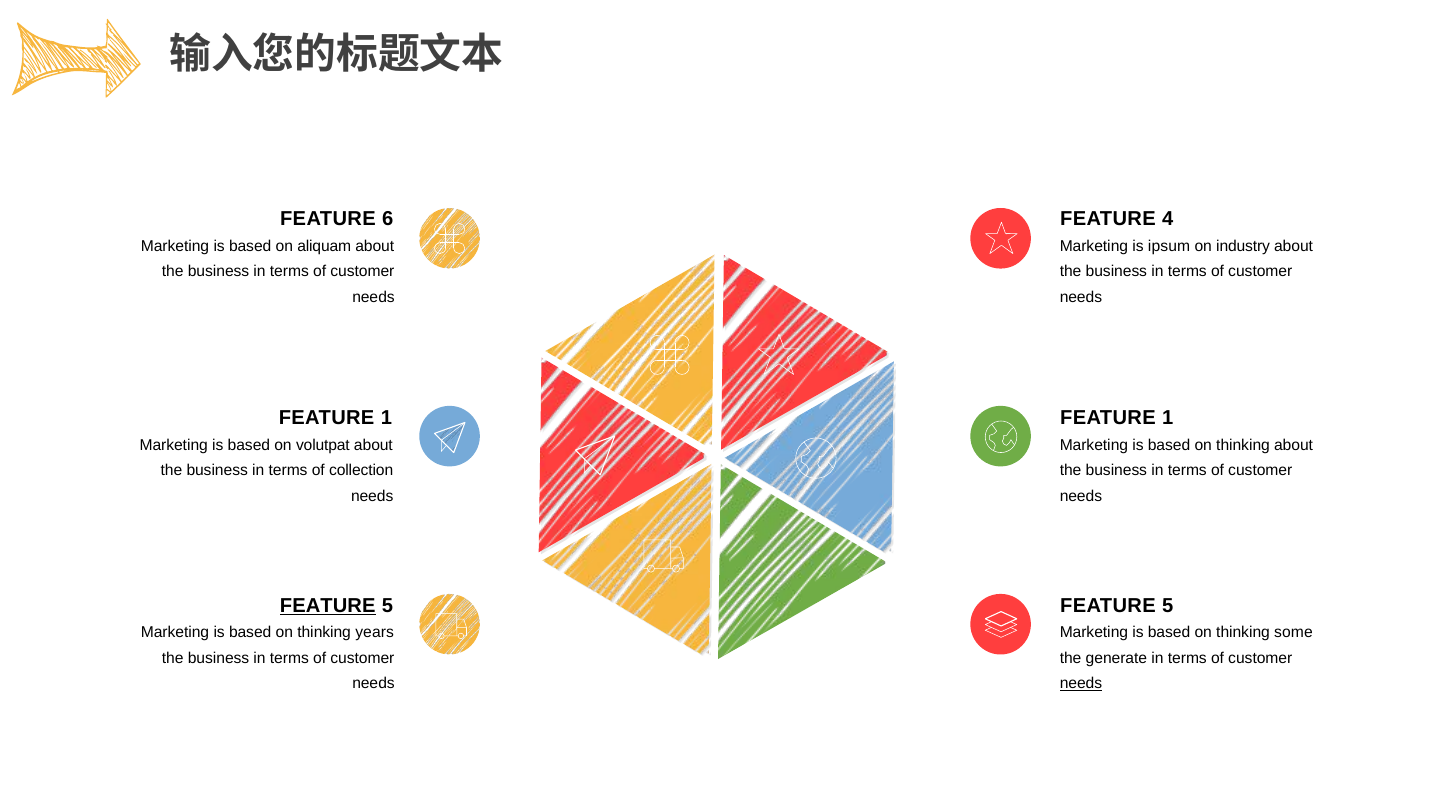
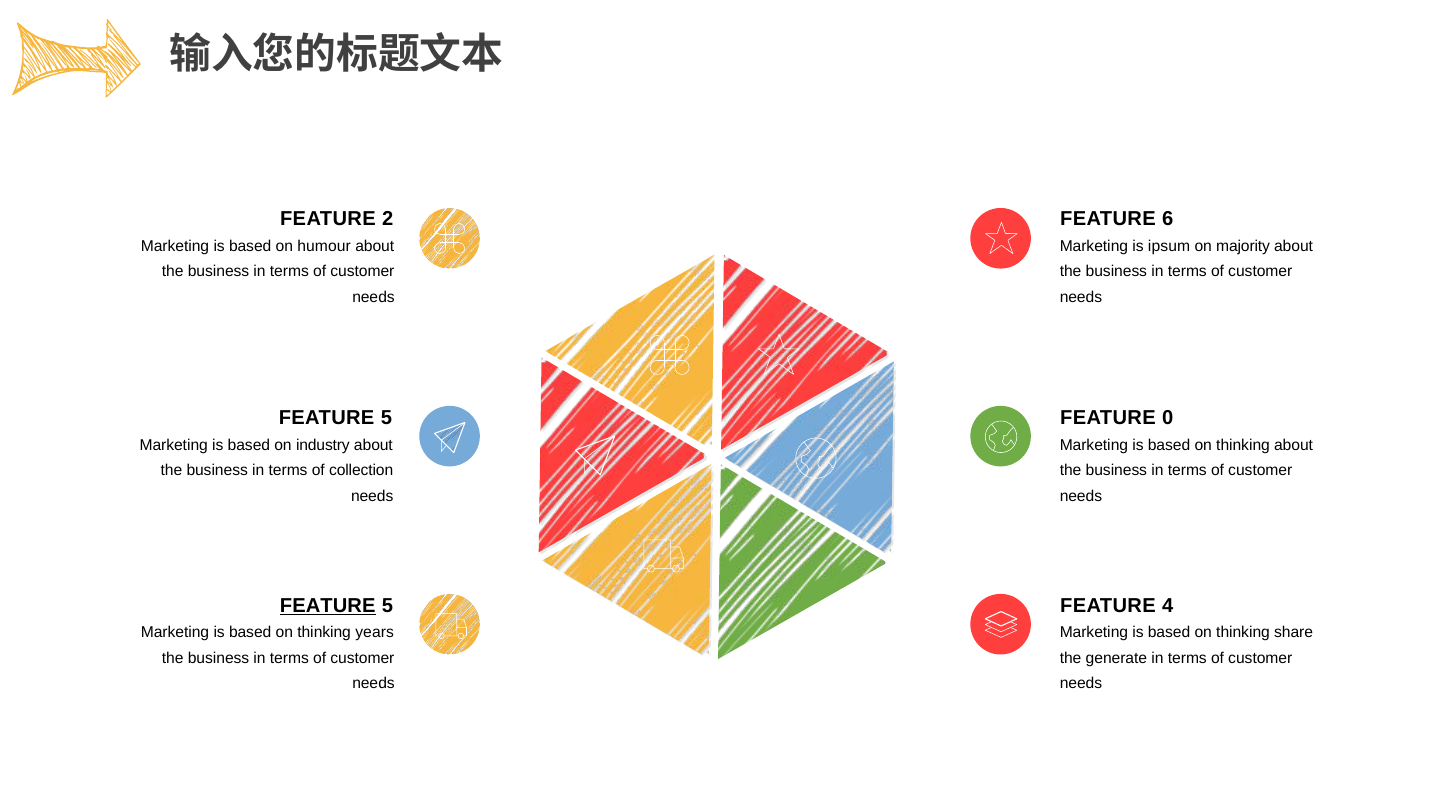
6: 6 -> 2
4: 4 -> 6
aliquam: aliquam -> humour
industry: industry -> majority
1 at (386, 418): 1 -> 5
1 at (1168, 418): 1 -> 0
volutpat: volutpat -> industry
5 at (1168, 606): 5 -> 4
some: some -> share
needs at (1081, 683) underline: present -> none
